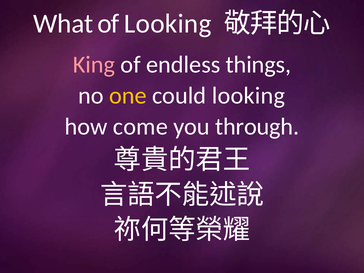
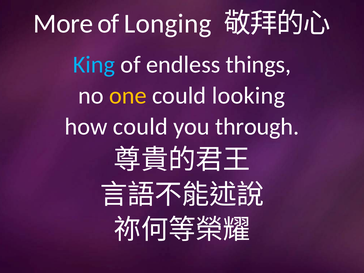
What: What -> More
of Looking: Looking -> Longing
King colour: pink -> light blue
how come: come -> could
